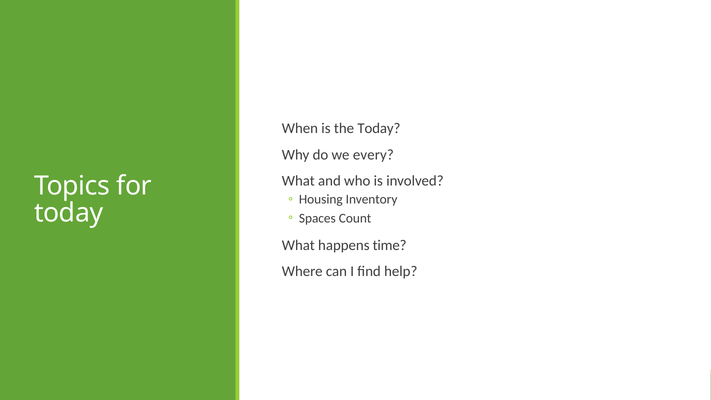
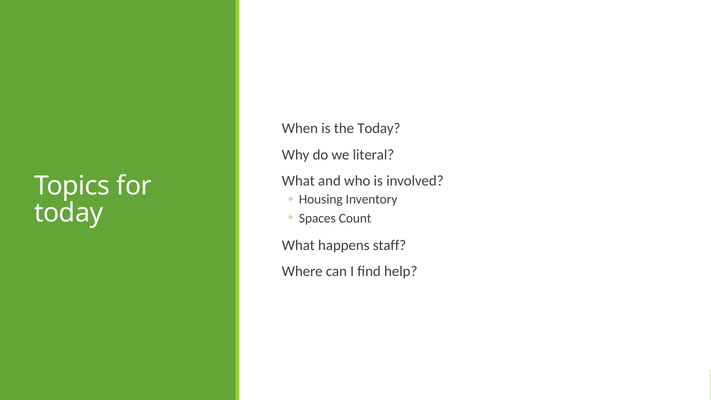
every: every -> literal
time: time -> staff
